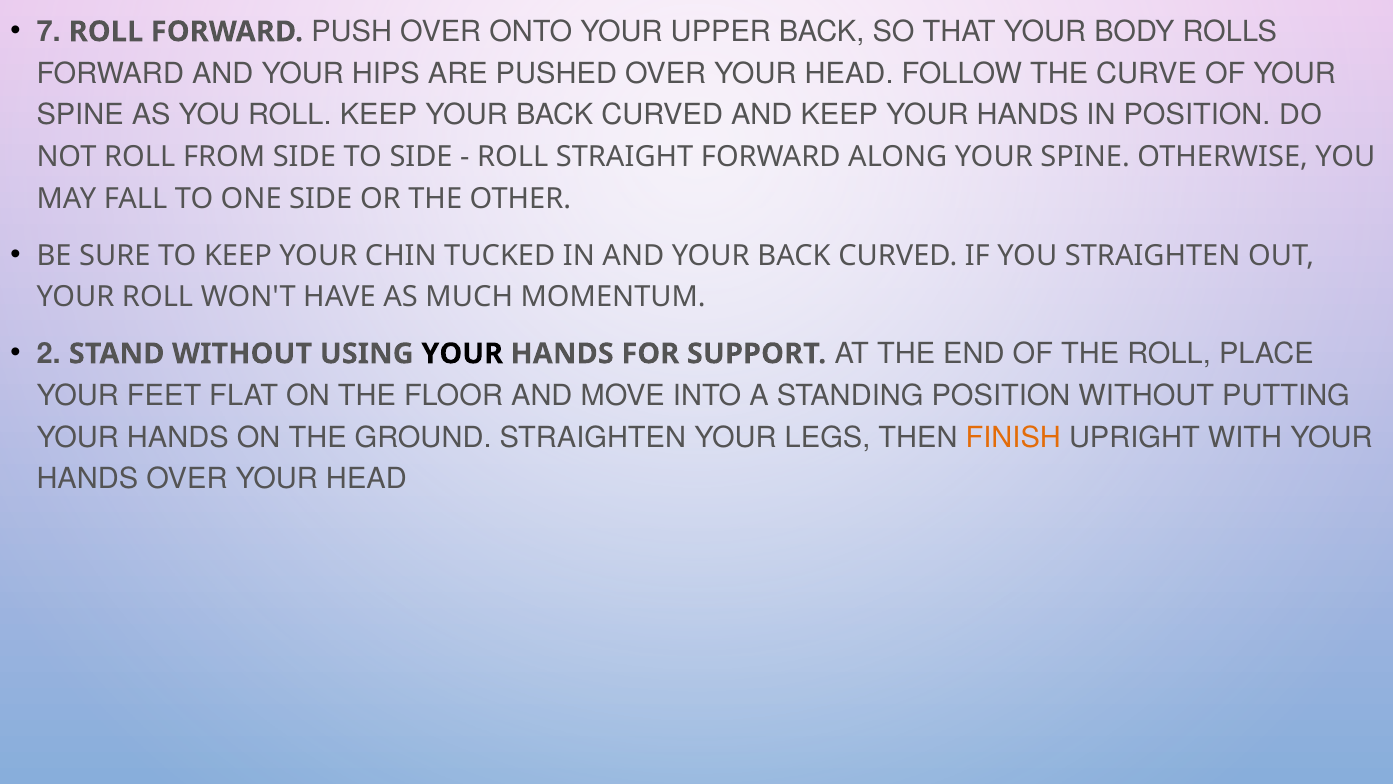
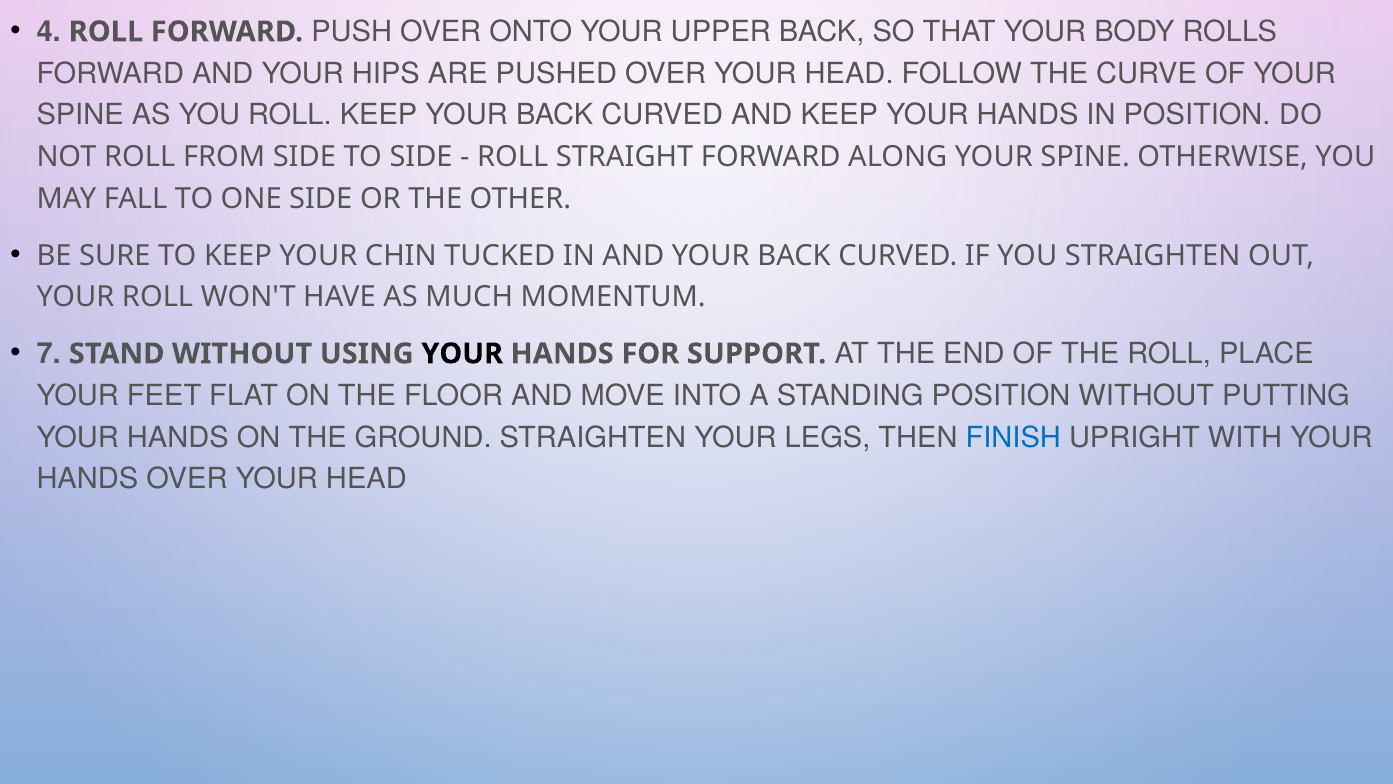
7: 7 -> 4
2: 2 -> 7
FINISH colour: orange -> blue
